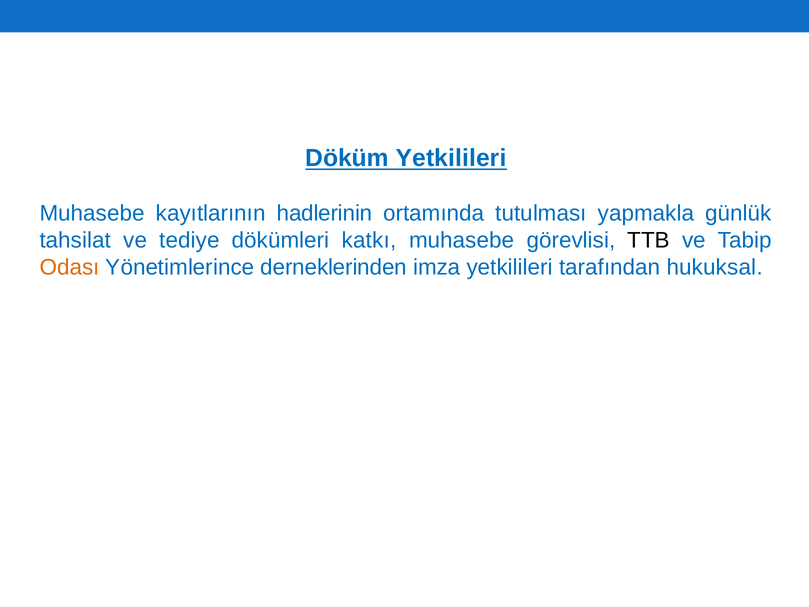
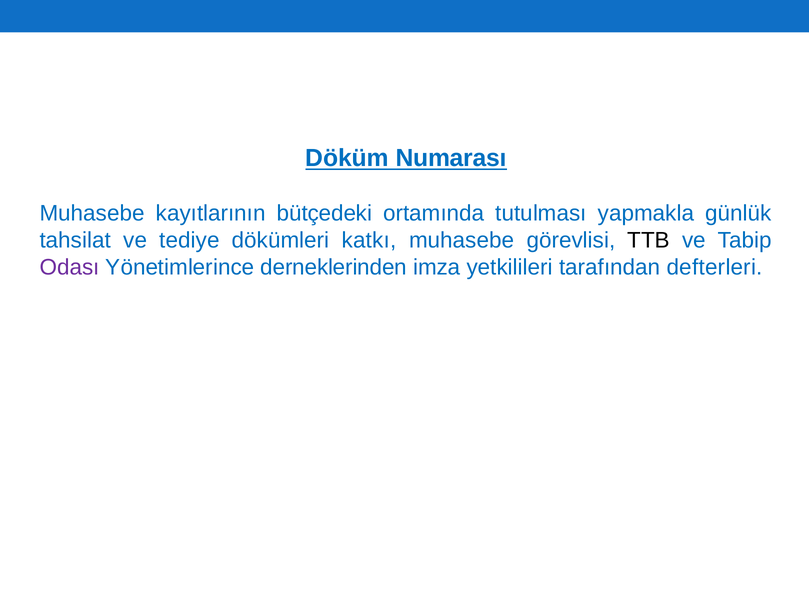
Döküm Yetkilileri: Yetkilileri -> Numarası
hadlerinin: hadlerinin -> bütçedeki
Odası colour: orange -> purple
hukuksal: hukuksal -> defterleri
